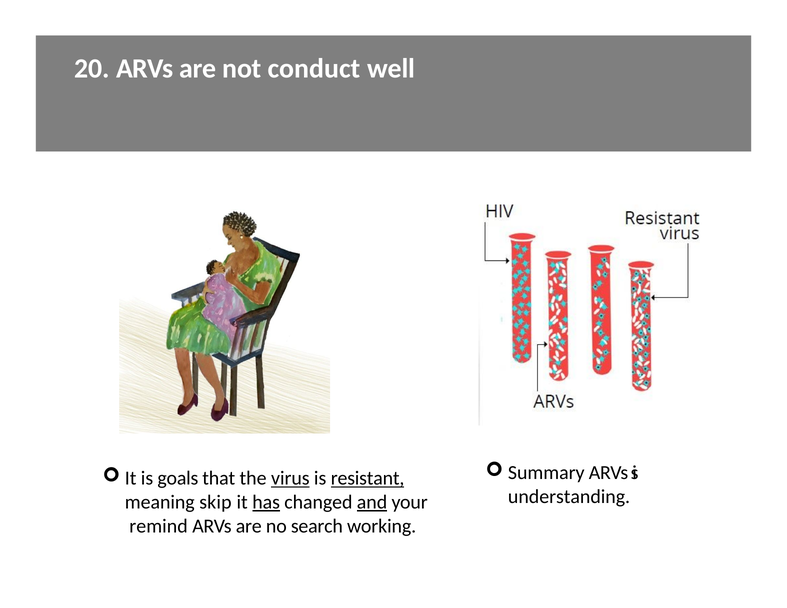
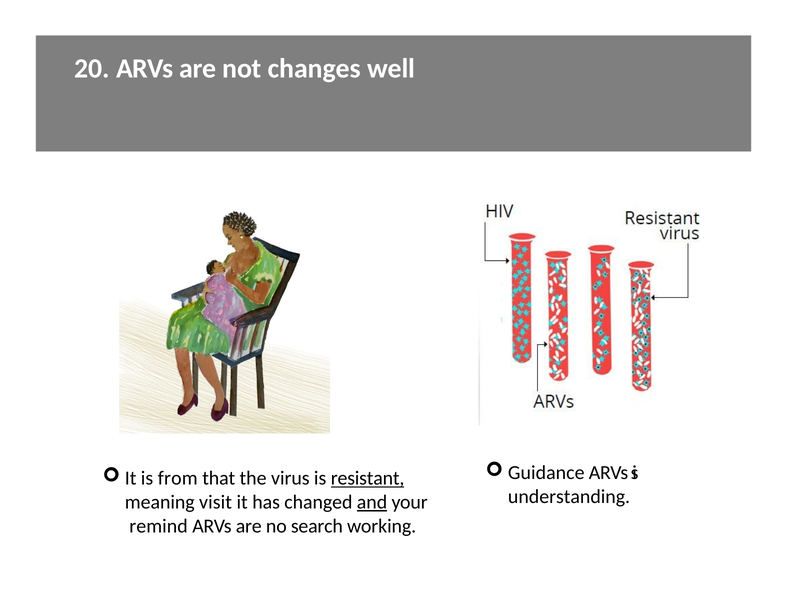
conduct: conduct -> changes
Summary: Summary -> Guidance
goals: goals -> from
virus underline: present -> none
skip: skip -> visit
has underline: present -> none
